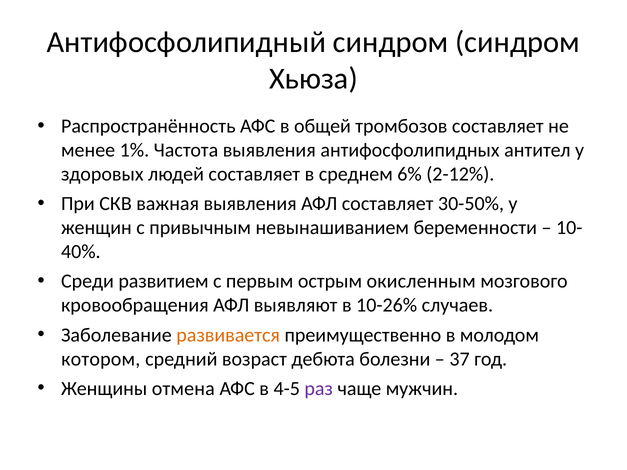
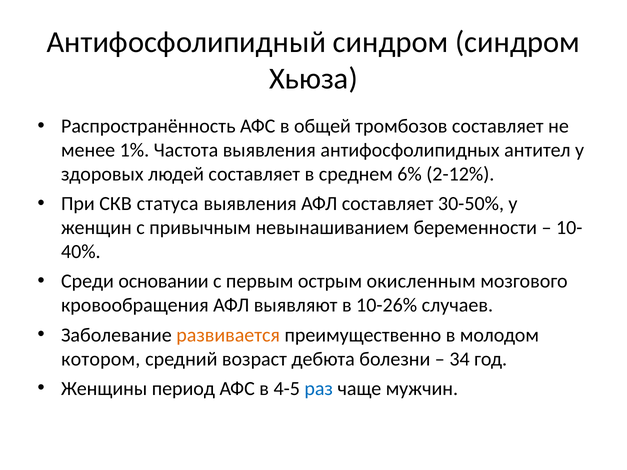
важная: важная -> статуса
развитием: развитием -> основании
37: 37 -> 34
отмена: отмена -> период
раз colour: purple -> blue
